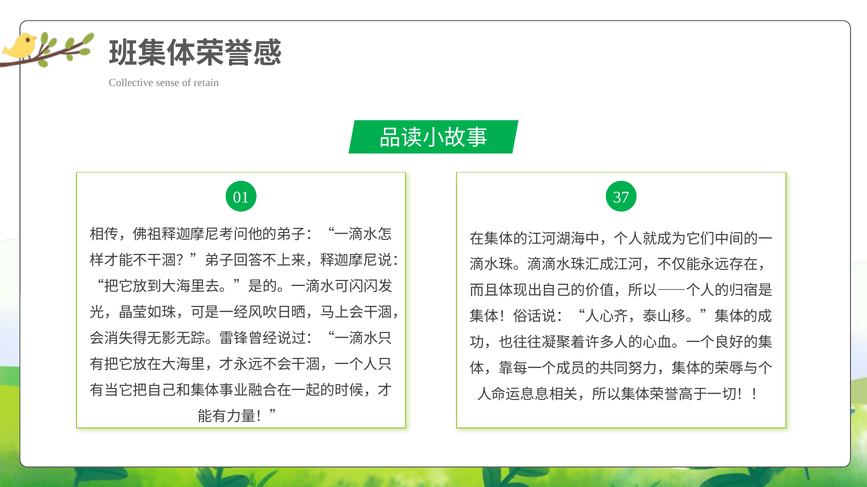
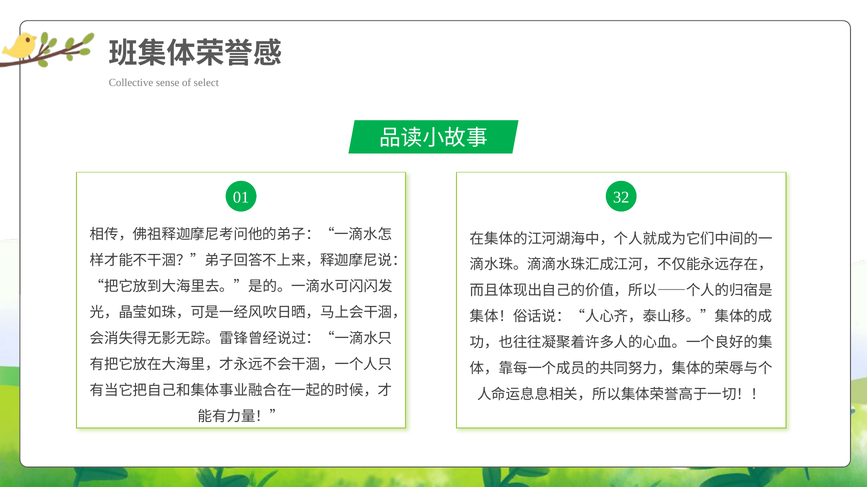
retain: retain -> select
37: 37 -> 32
